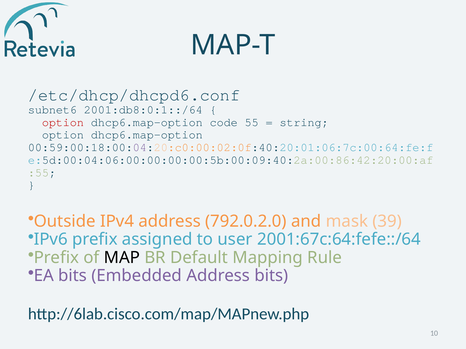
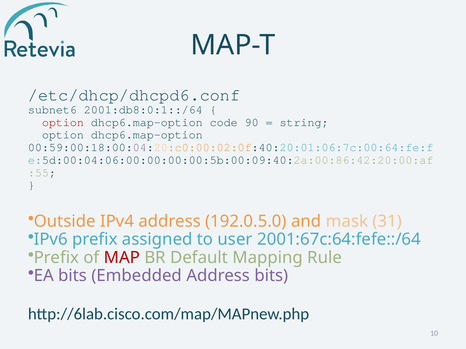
55: 55 -> 90
792.0.2.0: 792.0.2.0 -> 192.0.5.0
39: 39 -> 31
MAP colour: black -> red
